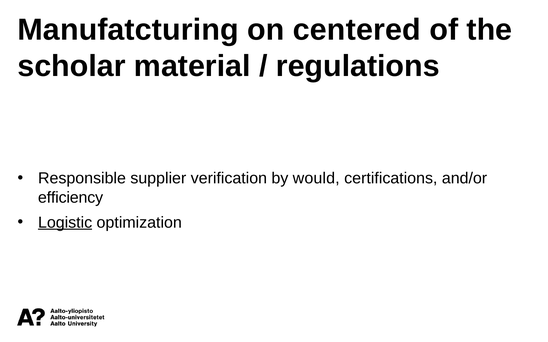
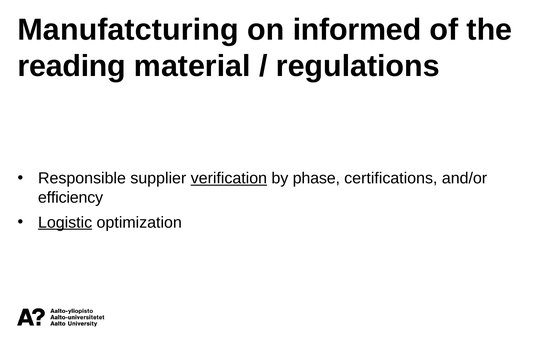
centered: centered -> informed
scholar: scholar -> reading
verification underline: none -> present
would: would -> phase
